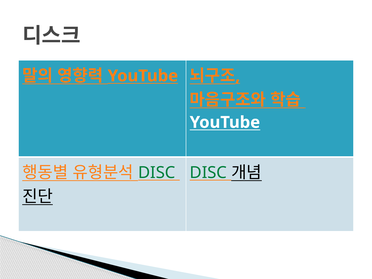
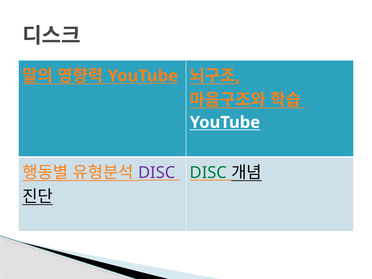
DISC at (157, 173) colour: green -> purple
